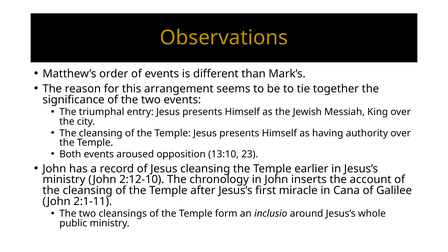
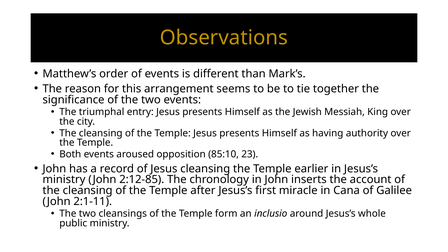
13:10: 13:10 -> 85:10
2:12-10: 2:12-10 -> 2:12-85
